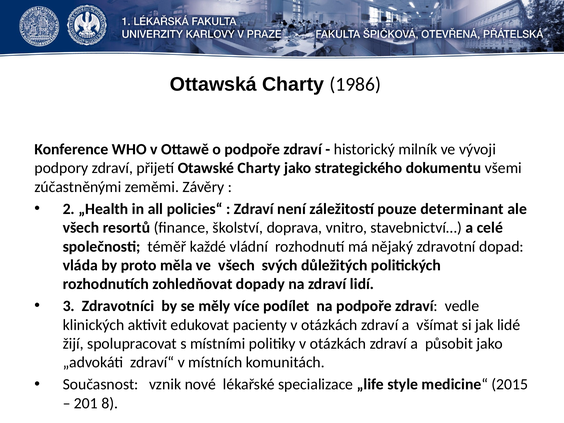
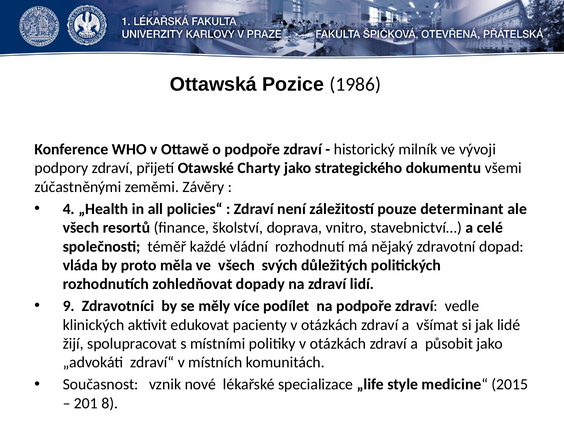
Ottawská Charty: Charty -> Pozice
2: 2 -> 4
3: 3 -> 9
